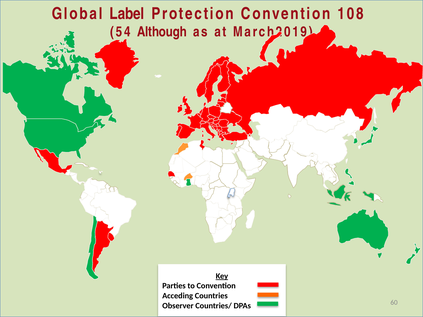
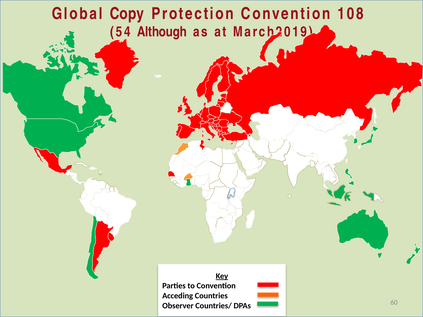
Label: Label -> Copy
